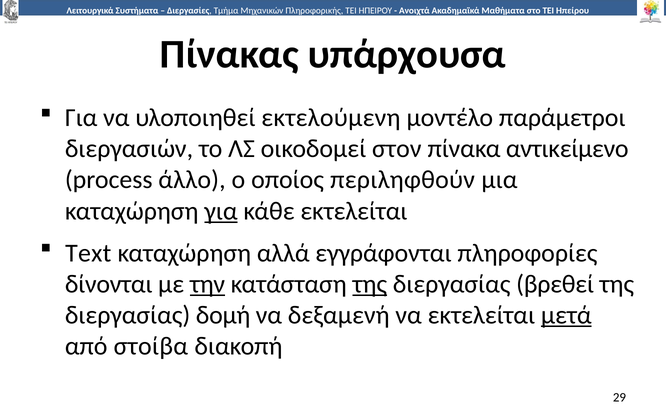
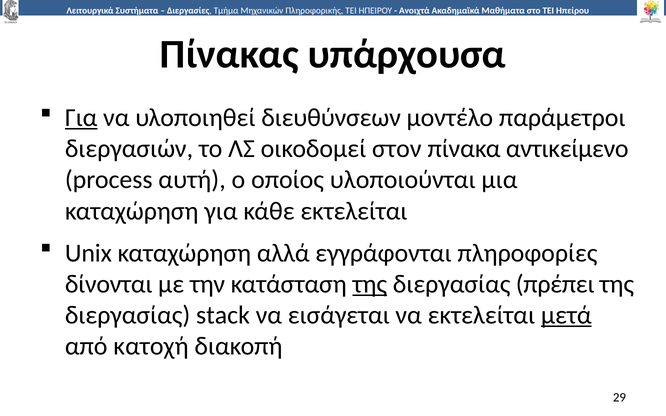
Για at (81, 118) underline: none -> present
εκτελούμενη: εκτελούμενη -> διευθύνσεων
άλλο: άλλο -> αυτή
περιληφθούν: περιληφθούν -> υλοποιούνται
για at (221, 211) underline: present -> none
Text: Text -> Unix
την underline: present -> none
βρεθεί: βρεθεί -> πρέπει
δομή: δομή -> stack
δεξαμενή: δεξαμενή -> εισάγεται
στοίβα: στοίβα -> κατοχή
